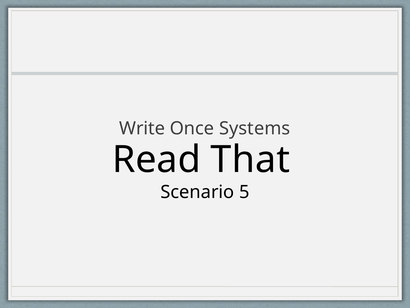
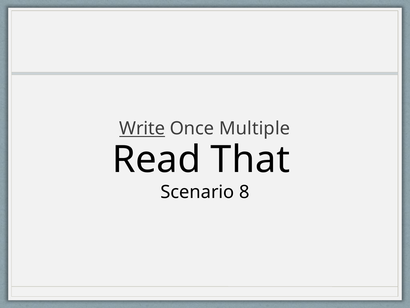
Write underline: none -> present
Systems: Systems -> Multiple
5: 5 -> 8
